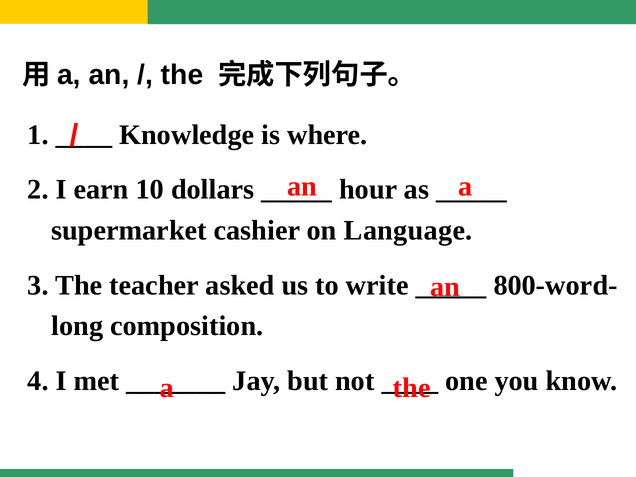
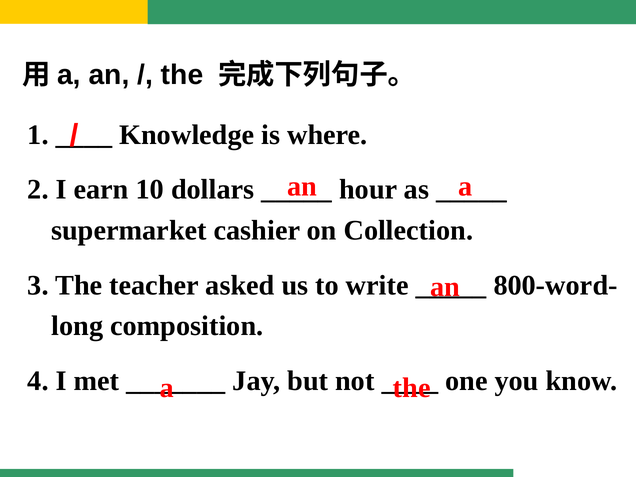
Language: Language -> Collection
